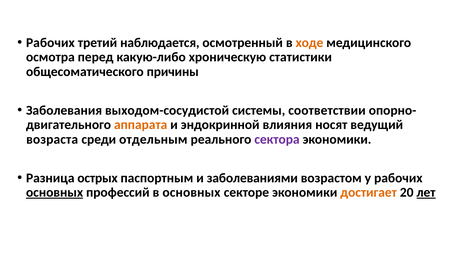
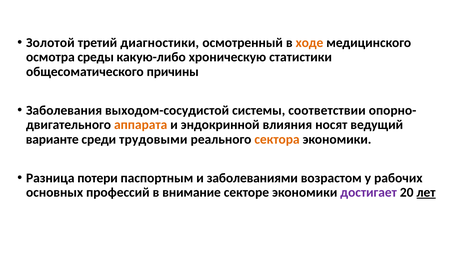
Рабочих at (50, 43): Рабочих -> Золотой
наблюдается: наблюдается -> диагностики
перед: перед -> среды
возраста: возраста -> варианте
отдельным: отдельным -> трудовыми
сектора colour: purple -> orange
острых: острых -> потери
основных at (55, 193) underline: present -> none
в основных: основных -> внимание
достигает colour: orange -> purple
